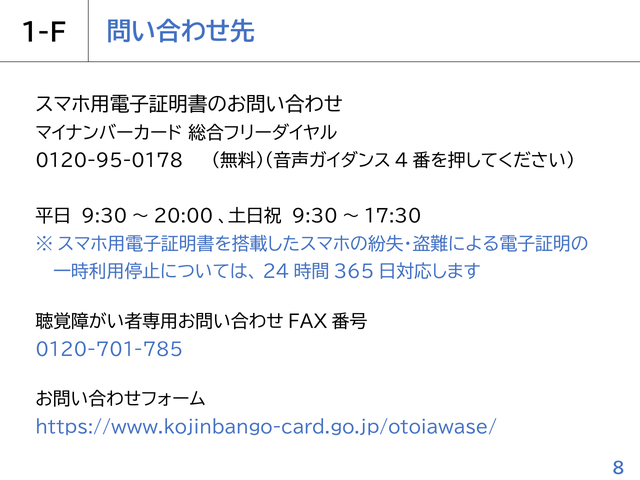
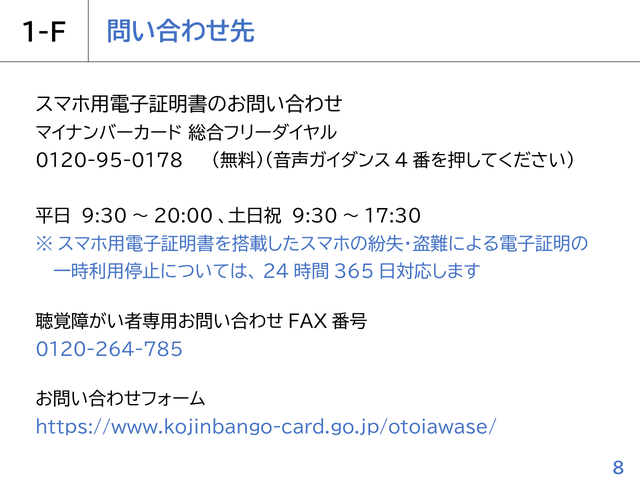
0120-701-785: 0120-701-785 -> 0120-264-785
